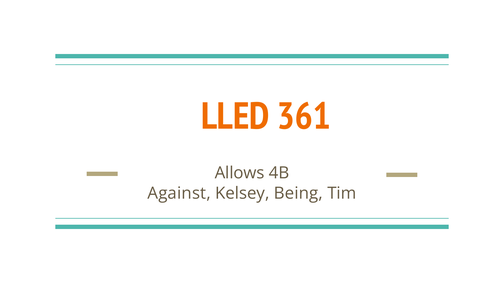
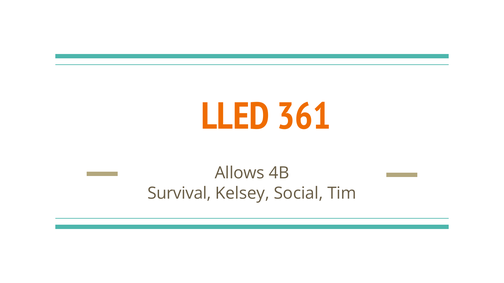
Against: Against -> Survival
Being: Being -> Social
